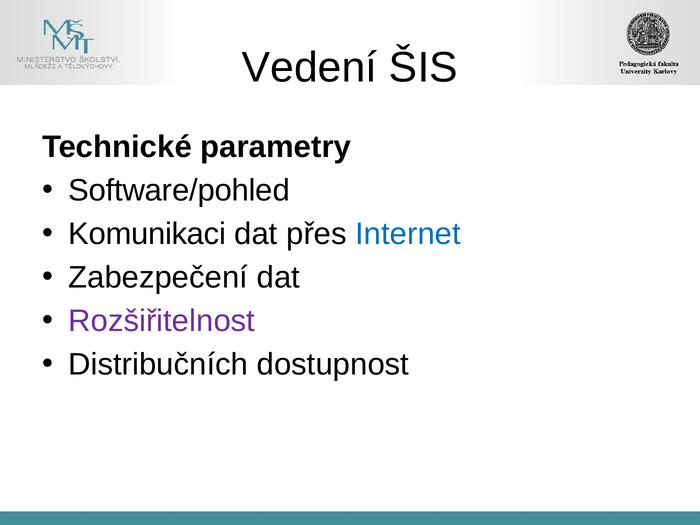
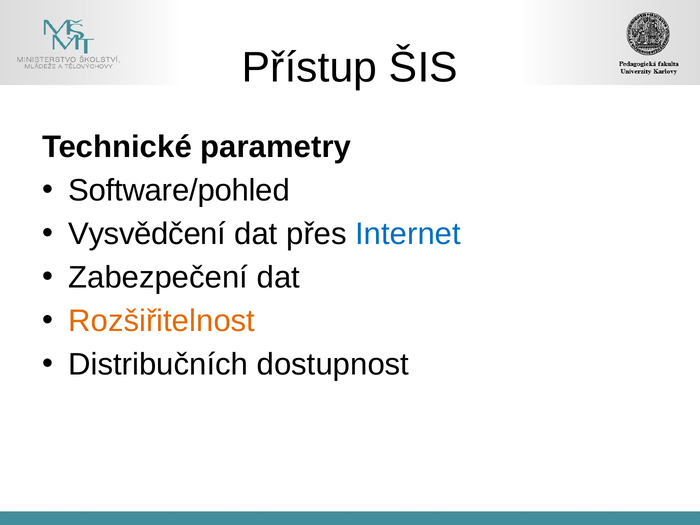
Vedení: Vedení -> Přístup
Komunikaci: Komunikaci -> Vysvědčení
Rozšiřitelnost colour: purple -> orange
